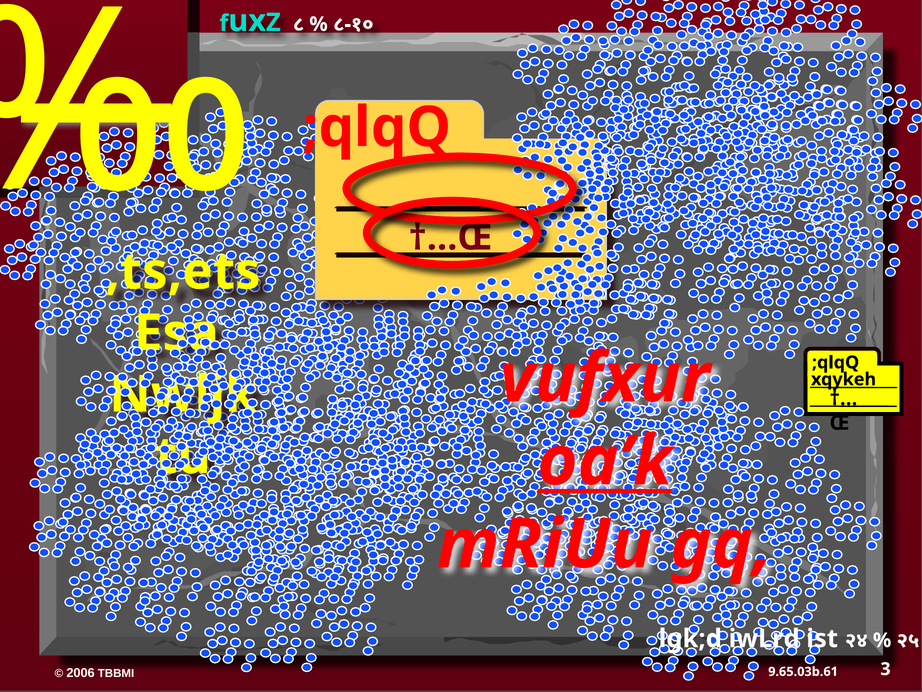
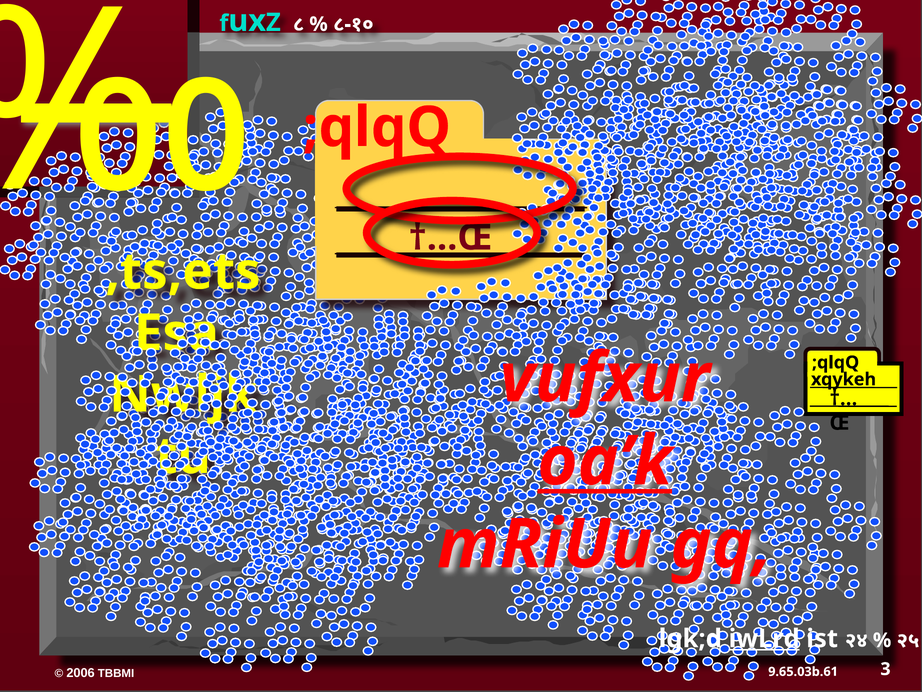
iwLrd underline: none -> present
